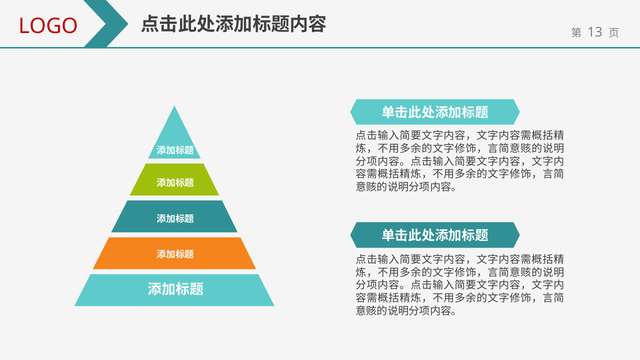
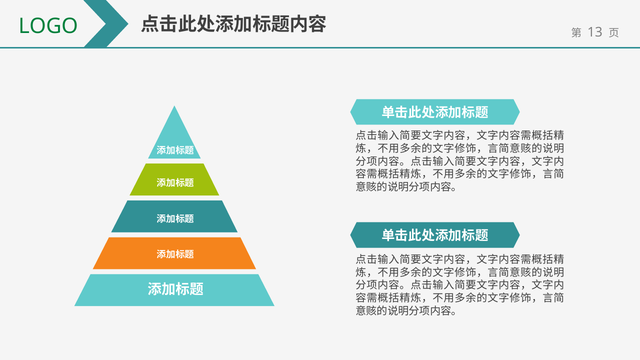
LOGO colour: red -> green
